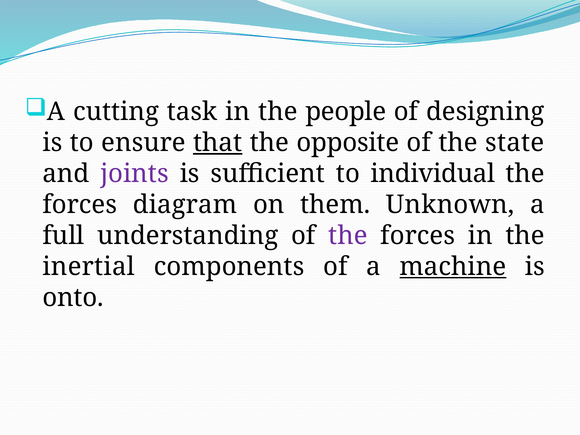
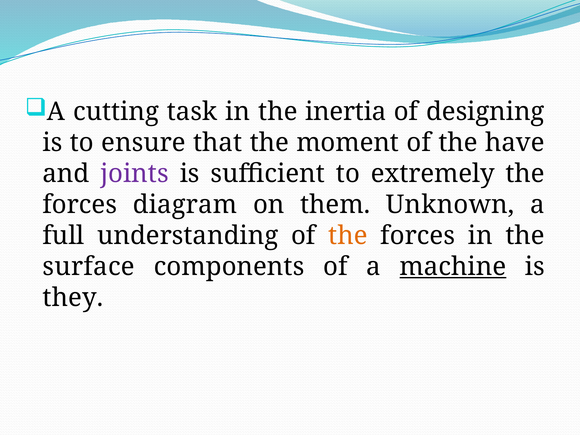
people: people -> inertia
that underline: present -> none
opposite: opposite -> moment
state: state -> have
individual: individual -> extremely
the at (348, 236) colour: purple -> orange
inertial: inertial -> surface
onto: onto -> they
